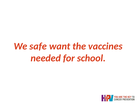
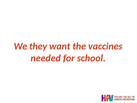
safe: safe -> they
